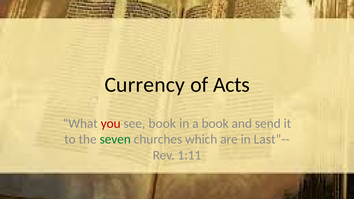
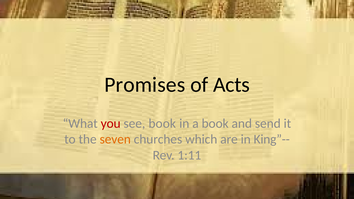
Currency: Currency -> Promises
seven colour: green -> orange
Last”--: Last”-- -> King”--
